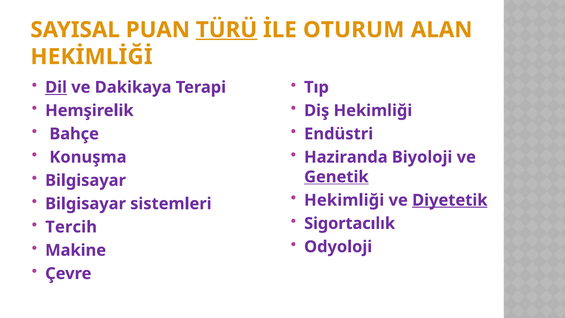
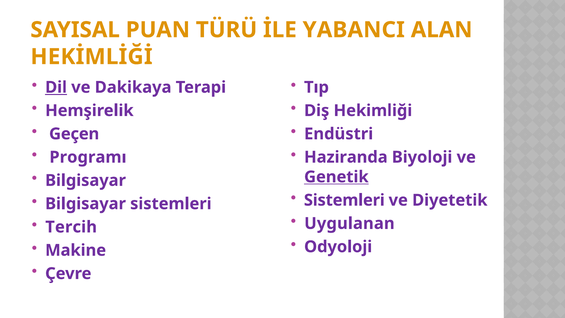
TÜRÜ underline: present -> none
OTURUM: OTURUM -> YABANCI
Bahçe: Bahçe -> Geçen
Konuşma: Konuşma -> Programı
Hekimliği at (344, 200): Hekimliği -> Sistemleri
Diyetetik underline: present -> none
Sigortacılık: Sigortacılık -> Uygulanan
